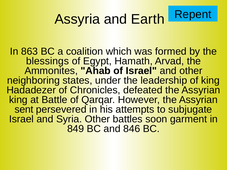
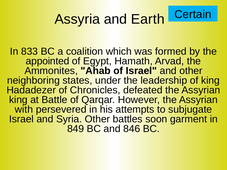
Repent: Repent -> Certain
863: 863 -> 833
blessings: blessings -> appointed
sent: sent -> with
